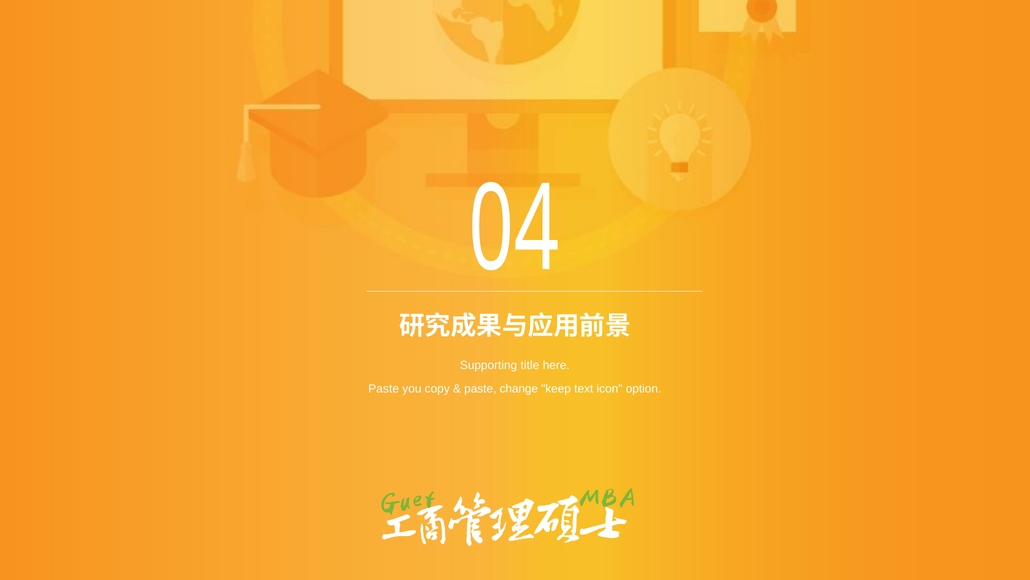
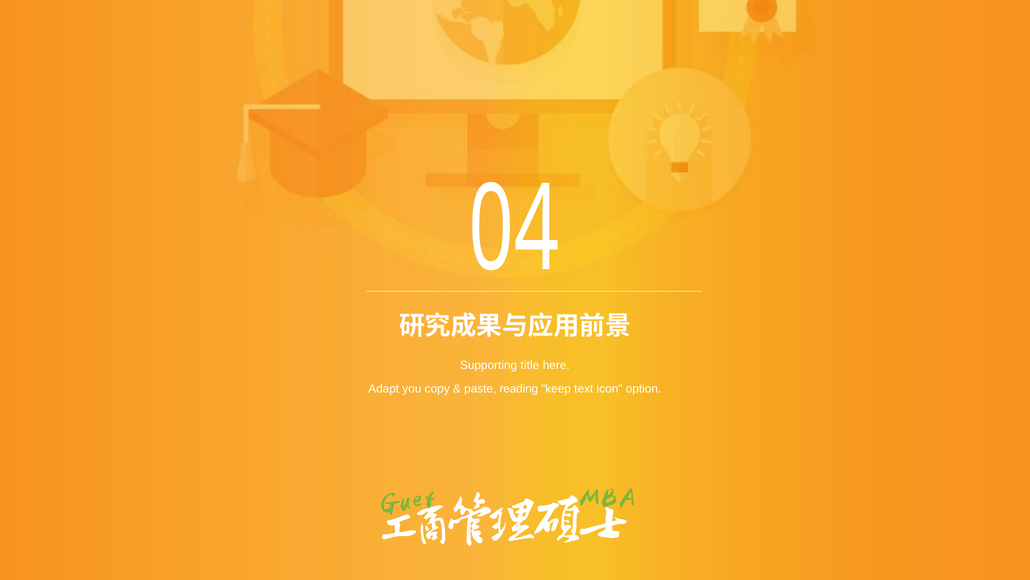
Paste at (384, 389): Paste -> Adapt
change: change -> reading
